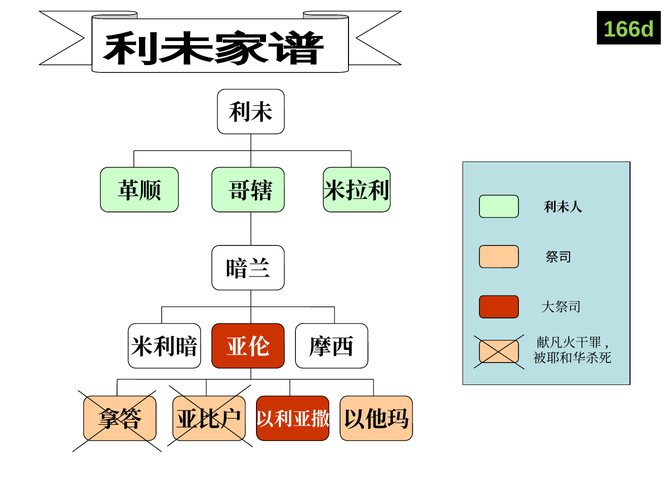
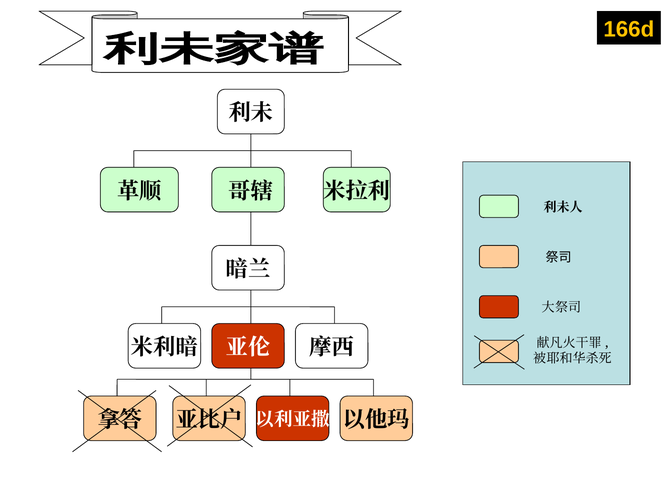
166d colour: light green -> yellow
